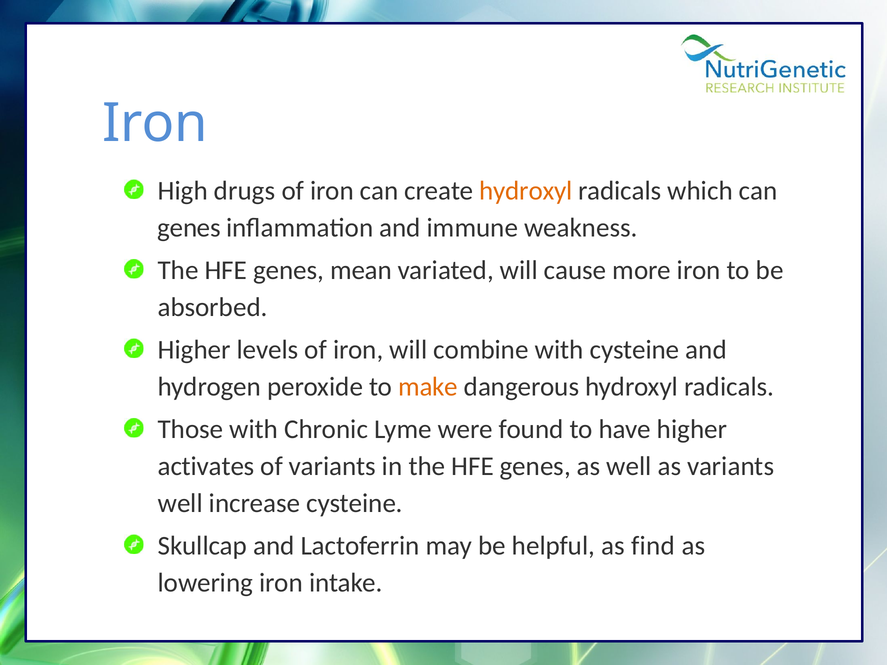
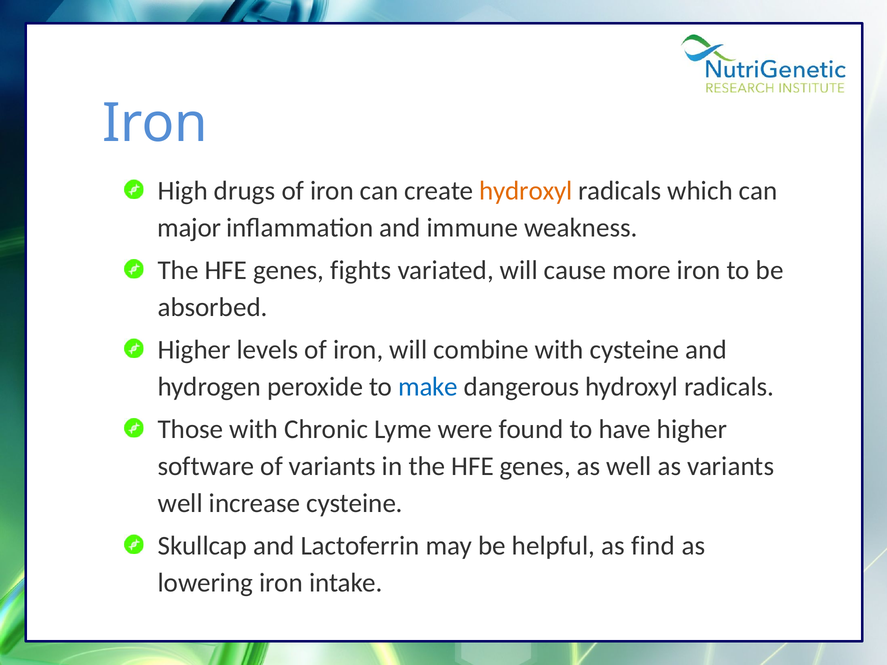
genes at (189, 228): genes -> major
mean: mean -> fights
make colour: orange -> blue
activates: activates -> software
